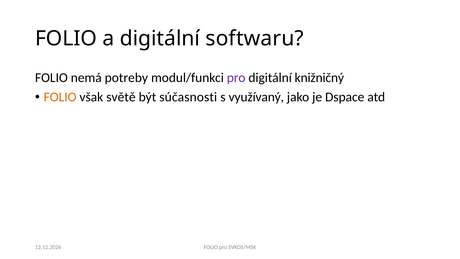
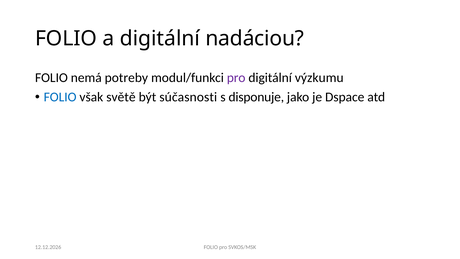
softwaru: softwaru -> nadáciou
knižničný: knižničný -> výzkumu
FOLIO at (60, 97) colour: orange -> blue
využívaný: využívaný -> disponuje
